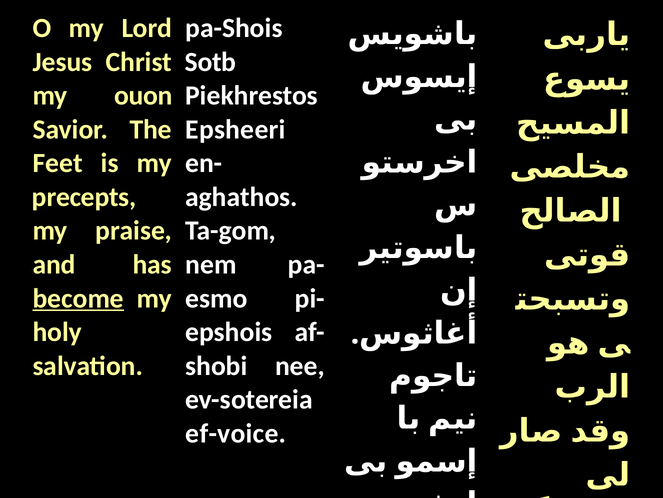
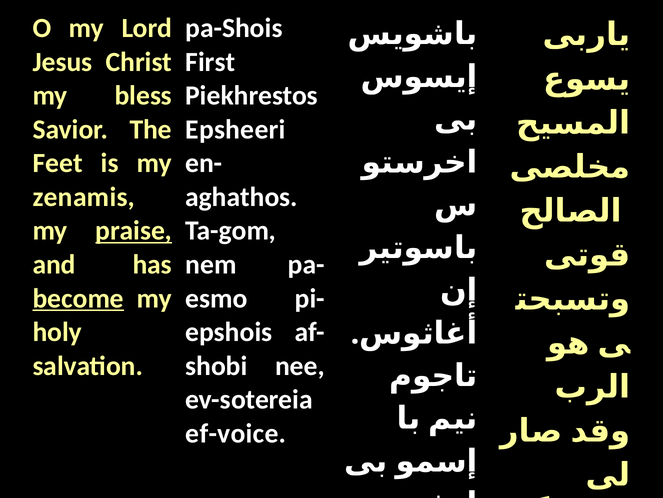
Sotb: Sotb -> First
ouon: ouon -> bless
precepts: precepts -> zenamis
praise underline: none -> present
